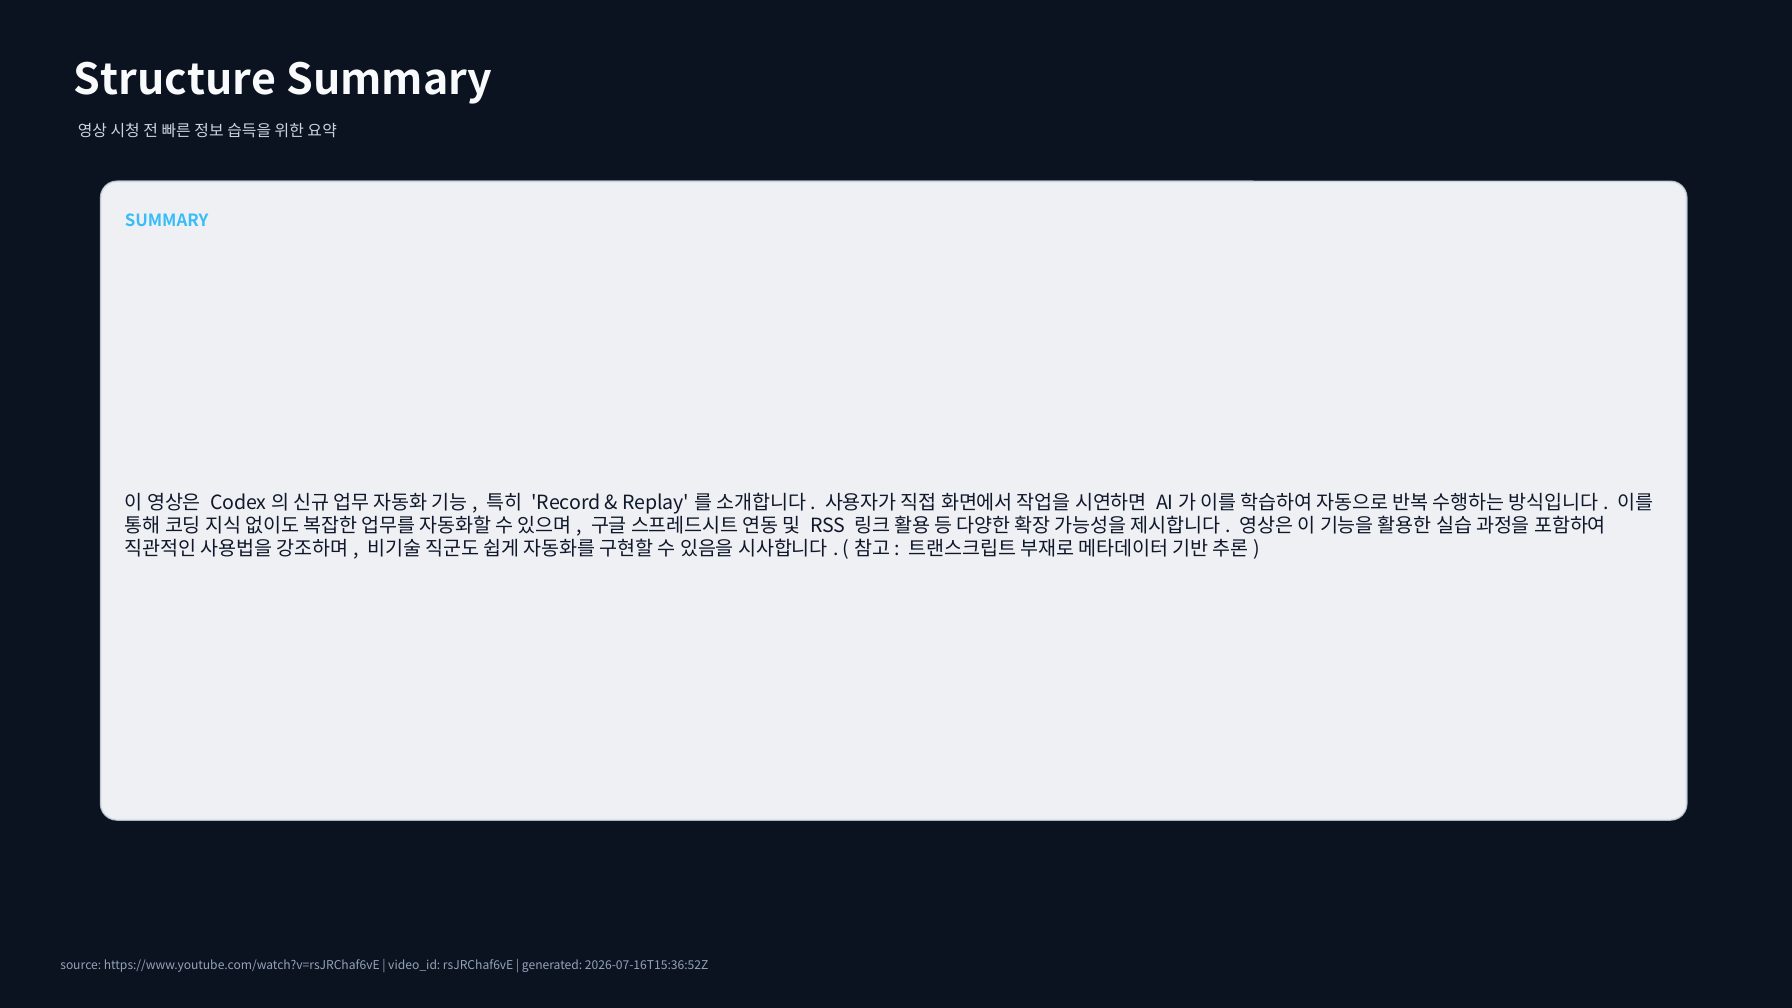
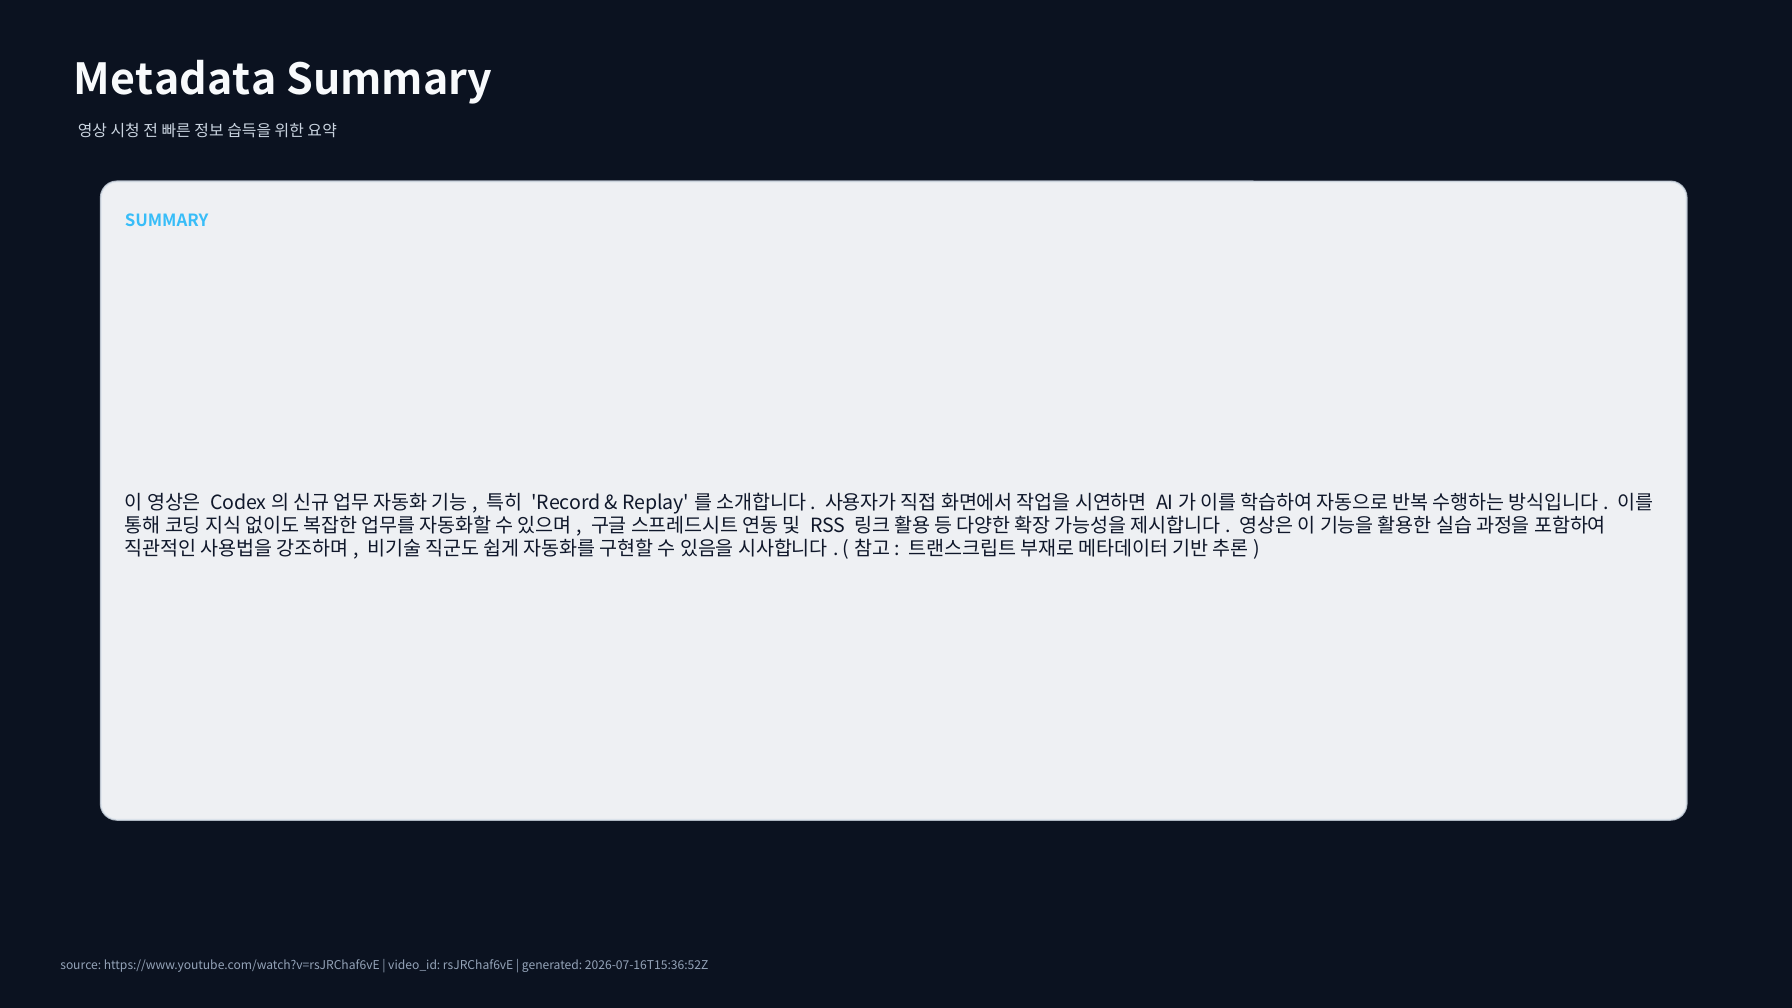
Structure: Structure -> Metadata
